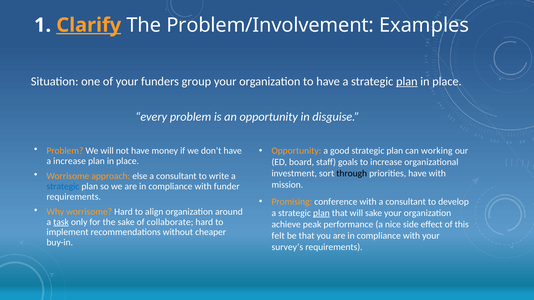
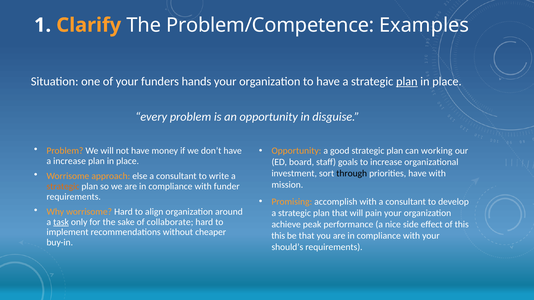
Clarify underline: present -> none
Problem/Involvement: Problem/Involvement -> Problem/Competence
group: group -> hands
strategic at (63, 187) colour: blue -> orange
conference: conference -> accomplish
plan at (321, 213) underline: present -> none
will sake: sake -> pain
felt at (278, 236): felt -> this
survey’s: survey’s -> should’s
